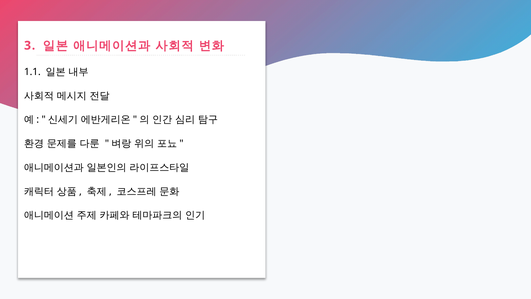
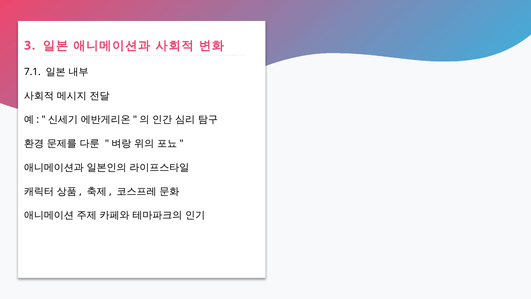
1.1: 1.1 -> 7.1
